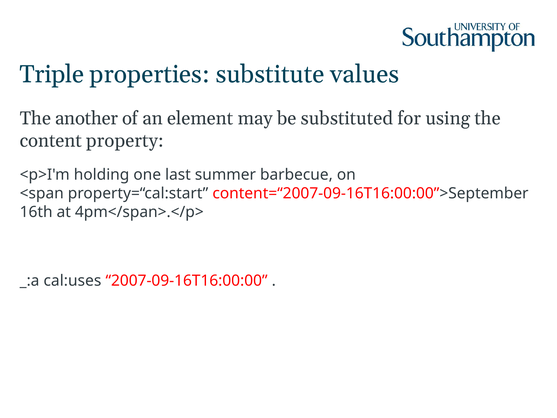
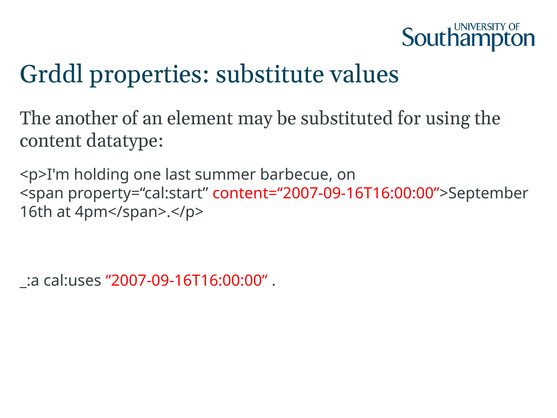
Triple: Triple -> Grddl
property: property -> datatype
